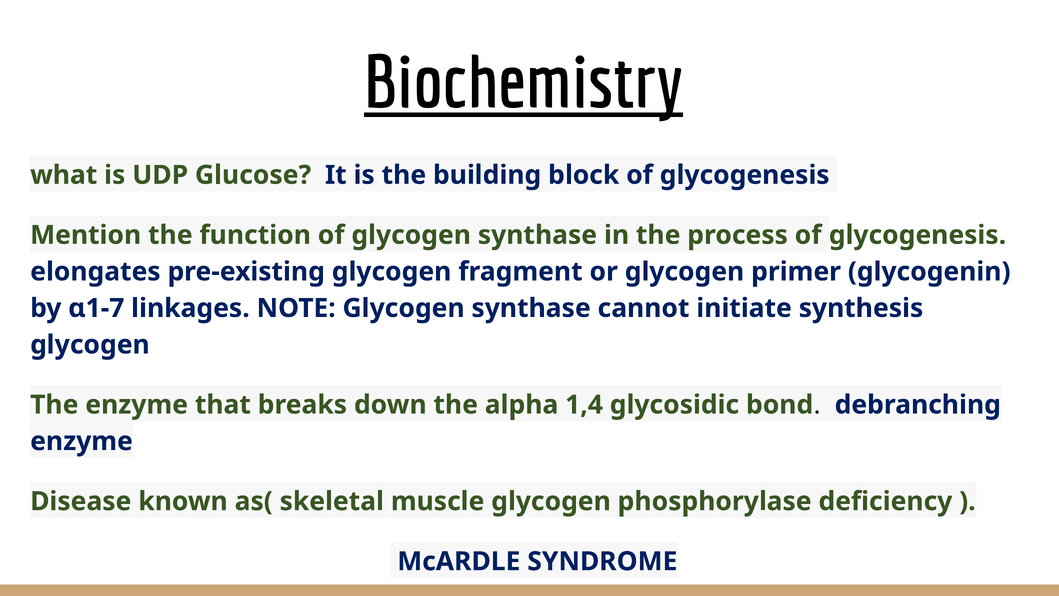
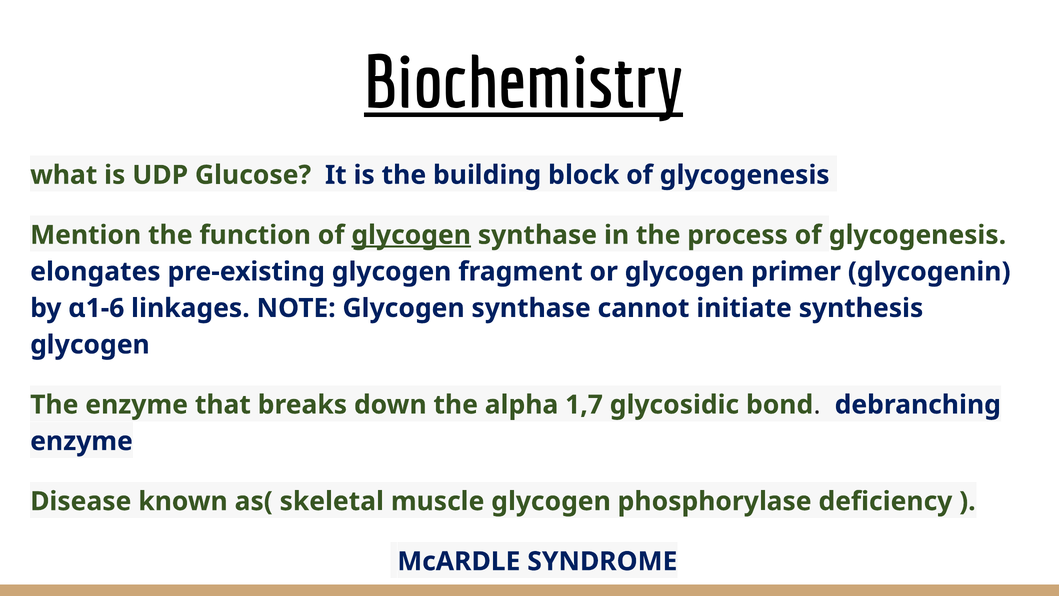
glycogen at (411, 235) underline: none -> present
α1-7: α1-7 -> α1-6
1,4: 1,4 -> 1,7
